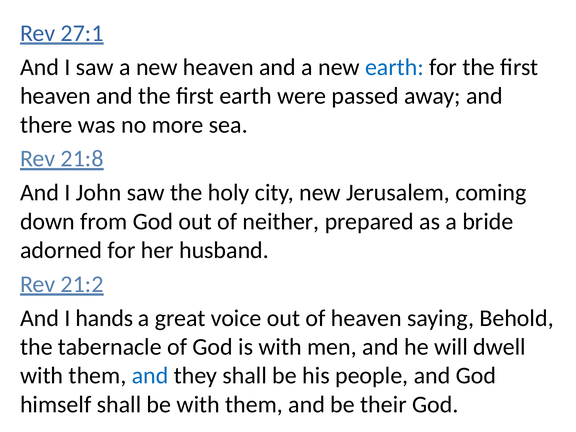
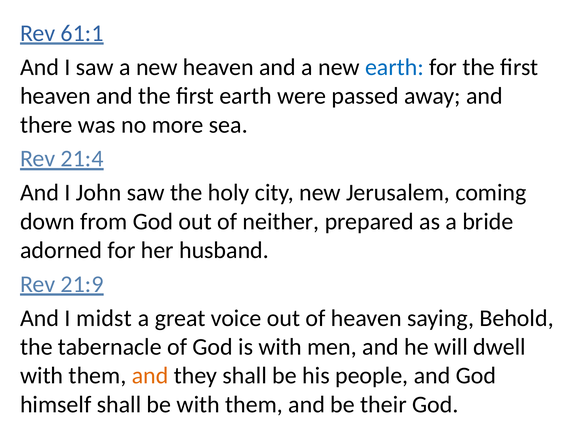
27:1: 27:1 -> 61:1
21:8: 21:8 -> 21:4
21:2: 21:2 -> 21:9
hands: hands -> midst
and at (150, 376) colour: blue -> orange
